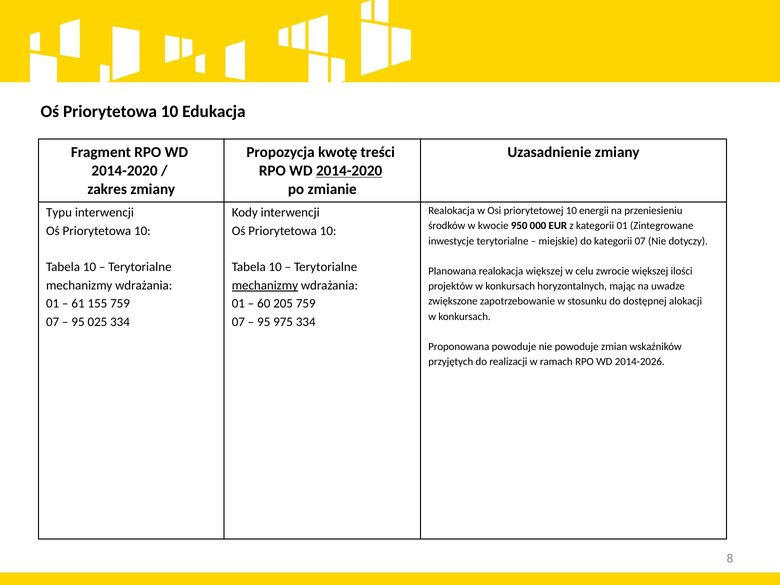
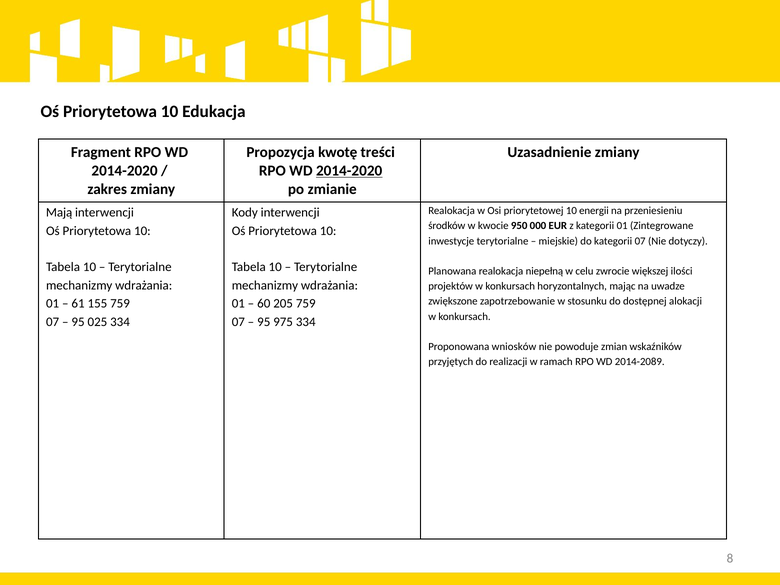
Typu: Typu -> Mają
realokacja większej: większej -> niepełną
mechanizmy at (265, 285) underline: present -> none
Proponowana powoduje: powoduje -> wniosków
2014-2026: 2014-2026 -> 2014-2089
